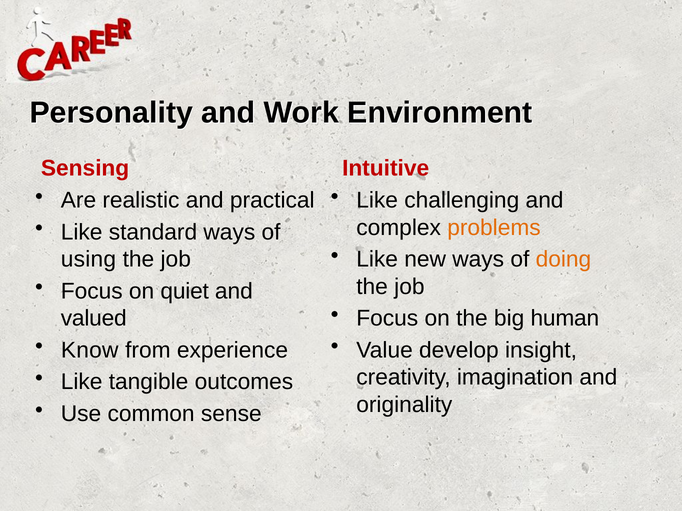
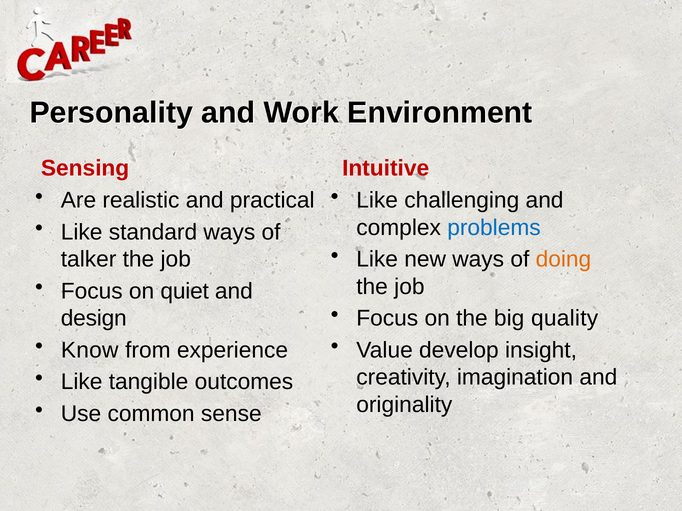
problems colour: orange -> blue
using: using -> talker
human: human -> quality
valued: valued -> design
